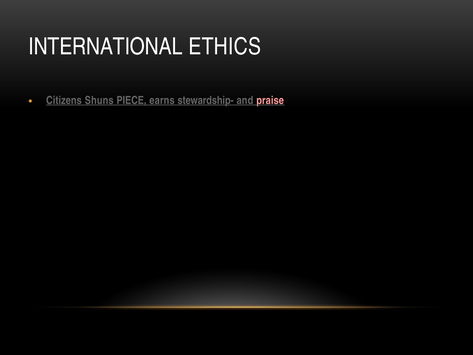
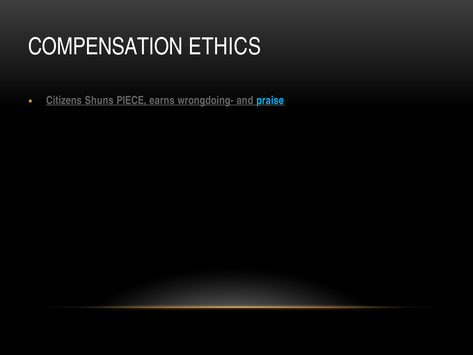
INTERNATIONAL: INTERNATIONAL -> COMPENSATION
stewardship-: stewardship- -> wrongdoing-
praise colour: pink -> light blue
